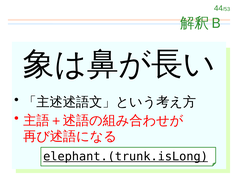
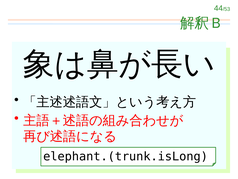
elephant.(trunk.isLong underline: present -> none
